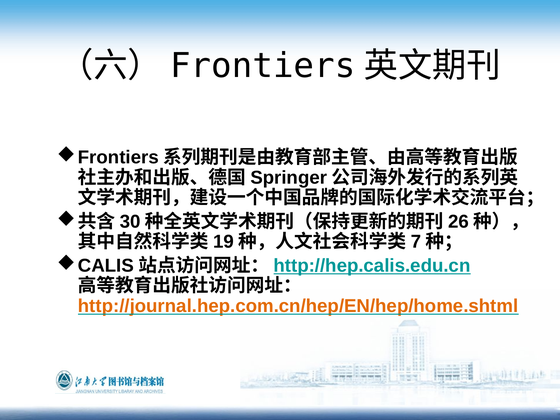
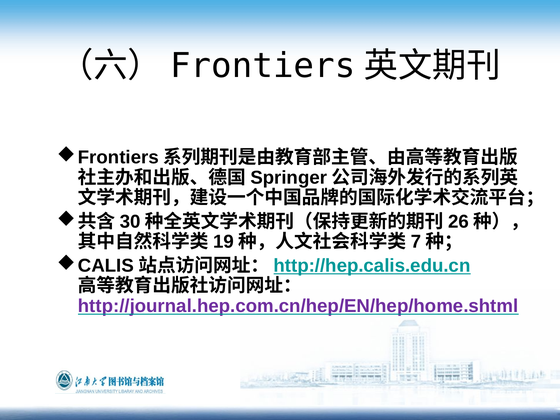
http://journal.hep.com.cn/hep/EN/hep/home.shtml colour: orange -> purple
